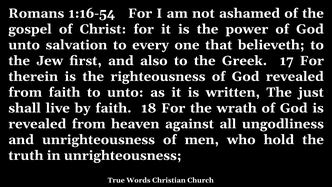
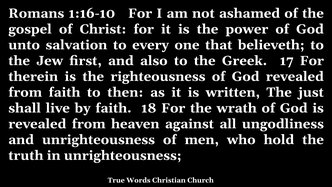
1:16-54: 1:16-54 -> 1:16-10
to unto: unto -> then
